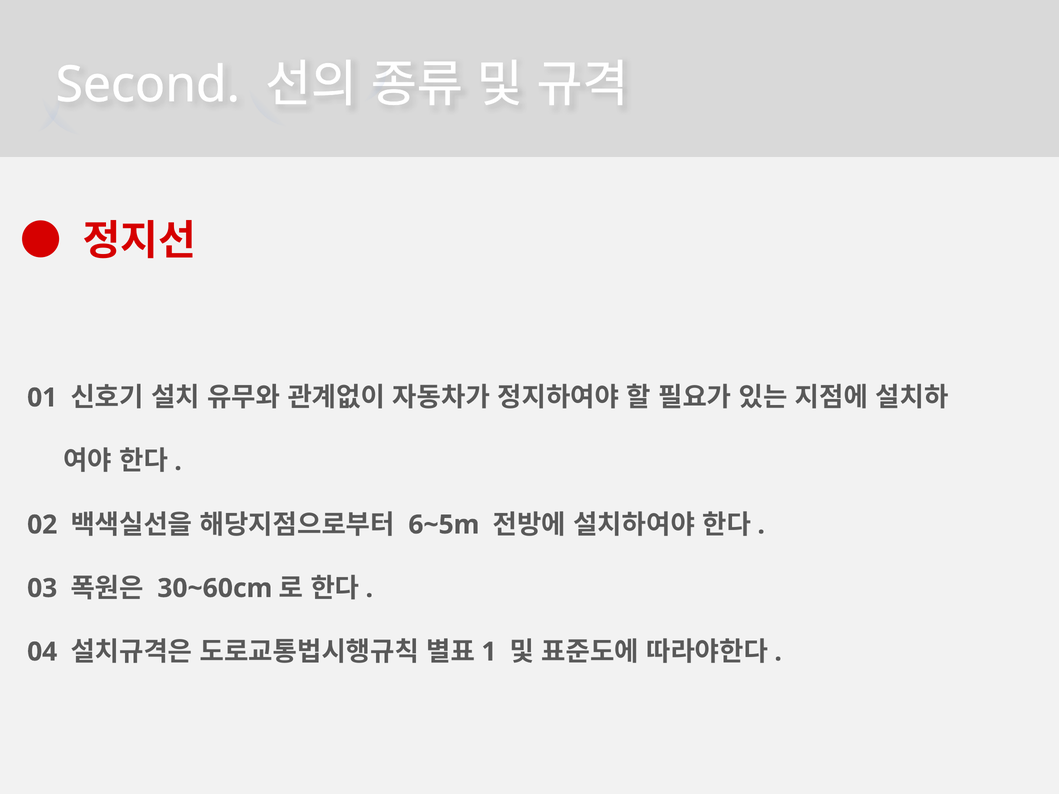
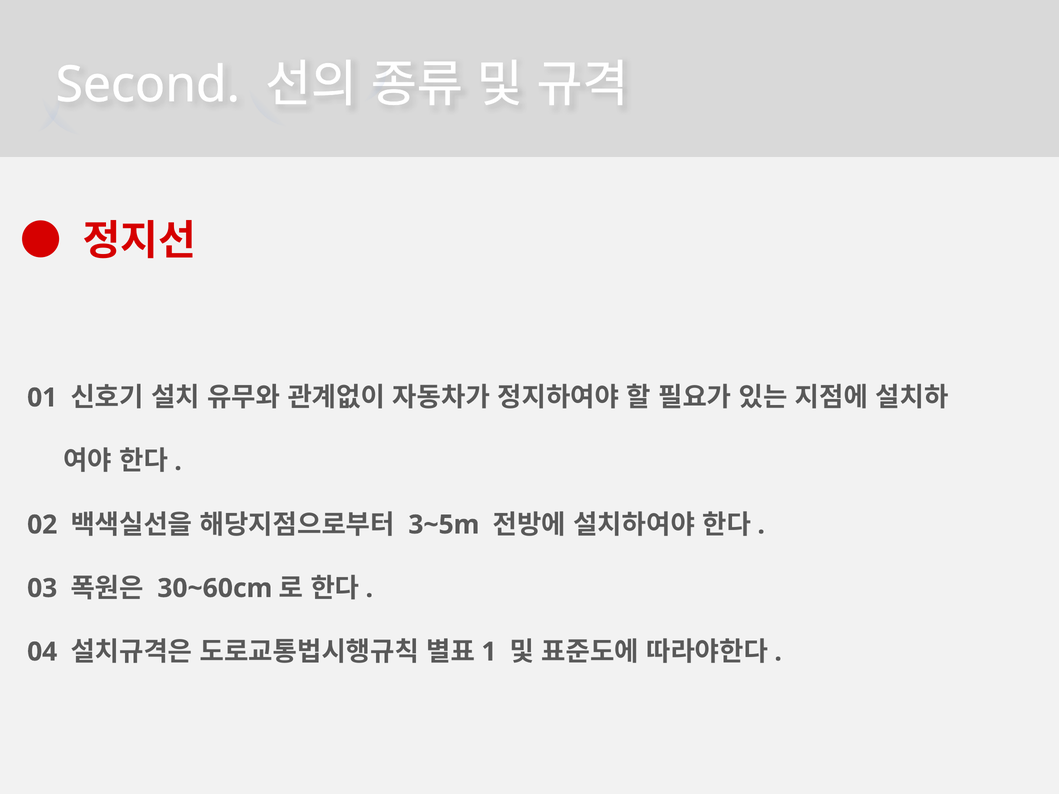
6~5m: 6~5m -> 3~5m
